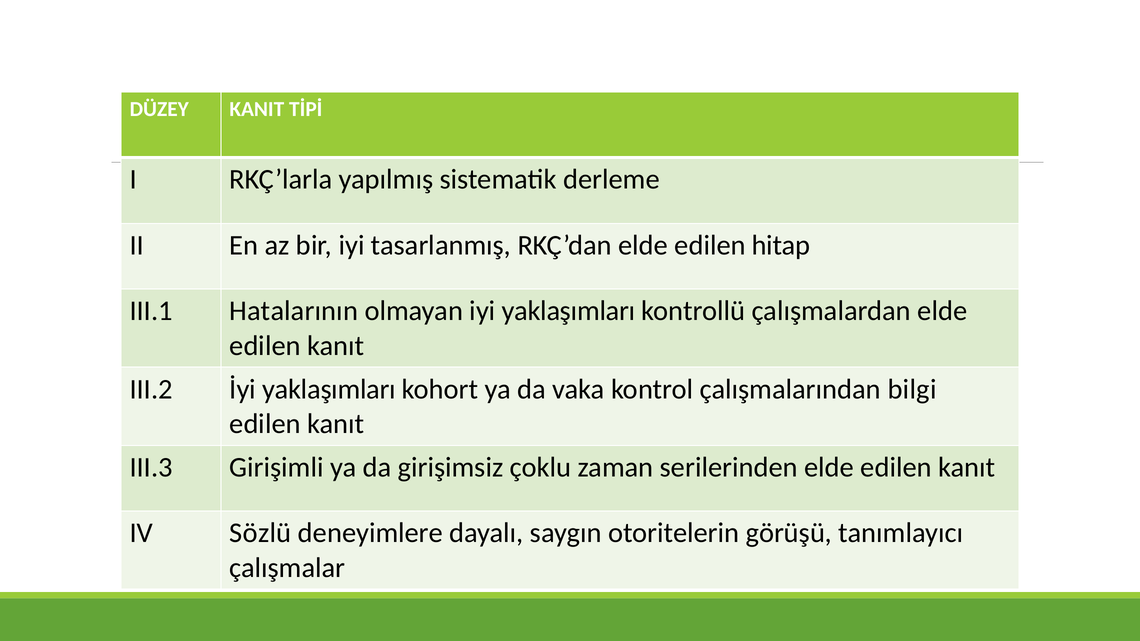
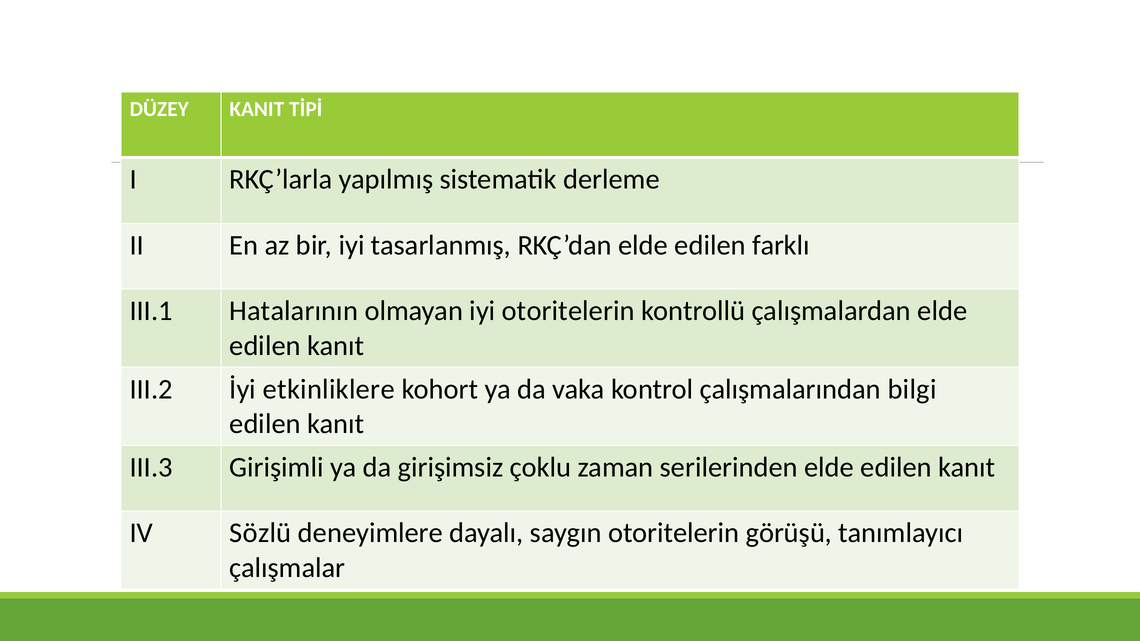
hitap: hitap -> farklı
iyi yaklaşımları: yaklaşımları -> otoritelerin
İyi yaklaşımları: yaklaşımları -> etkinliklere
